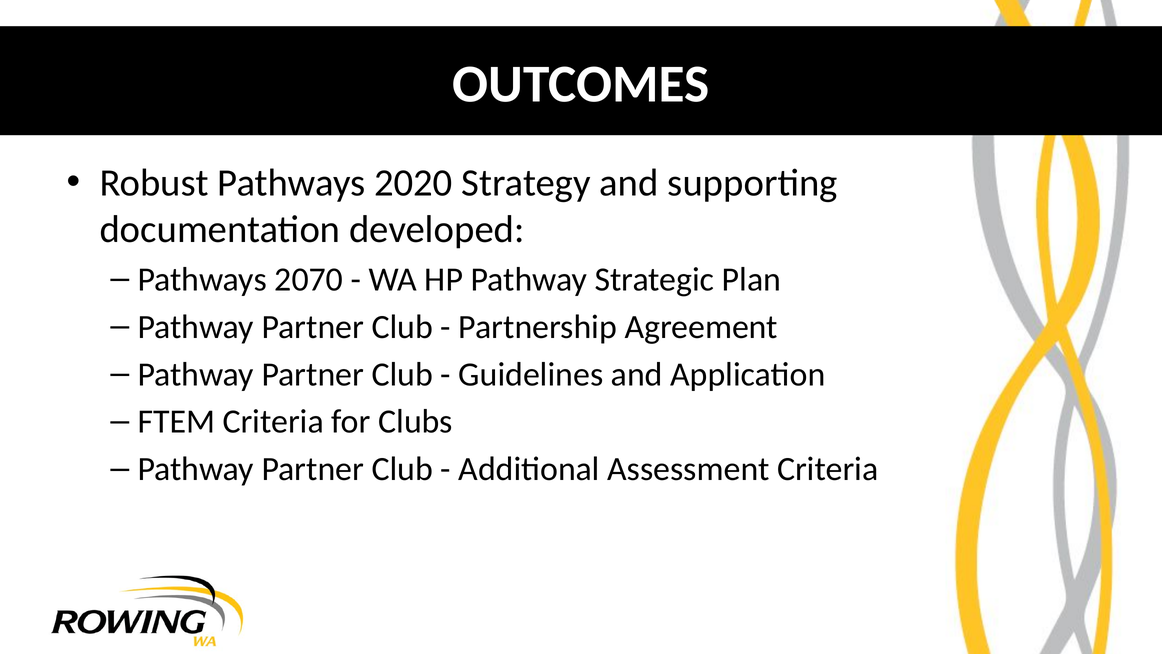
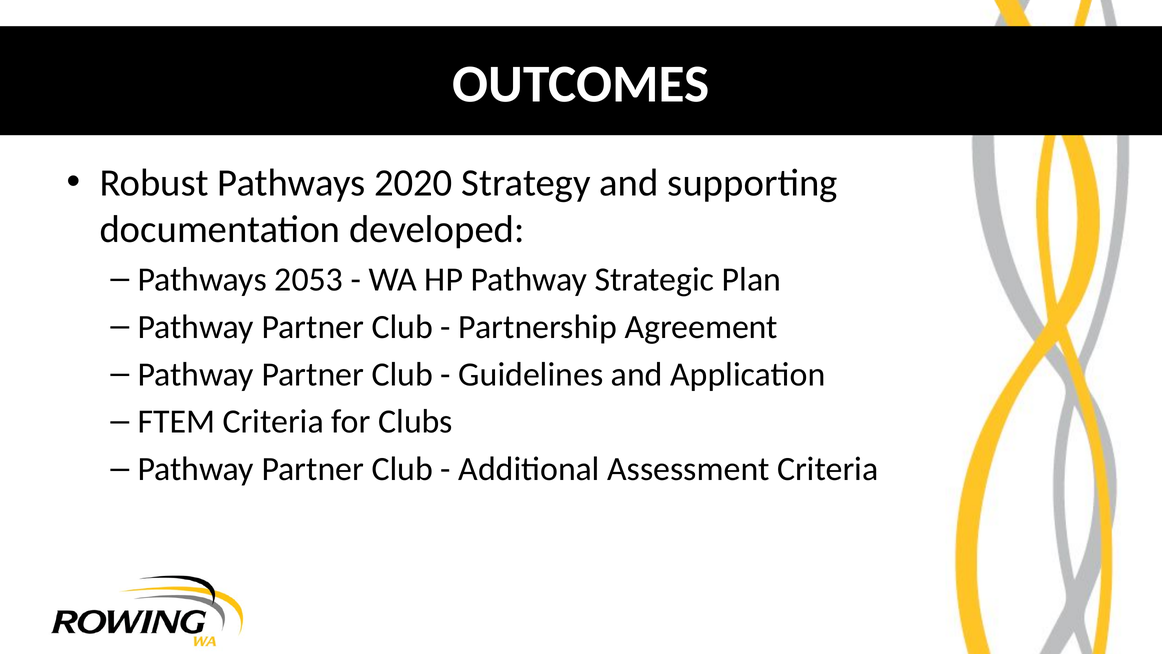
2070: 2070 -> 2053
